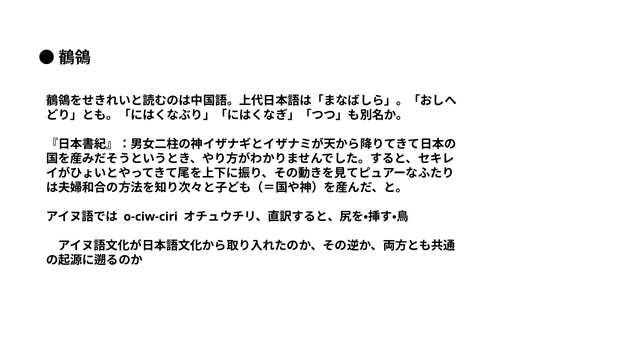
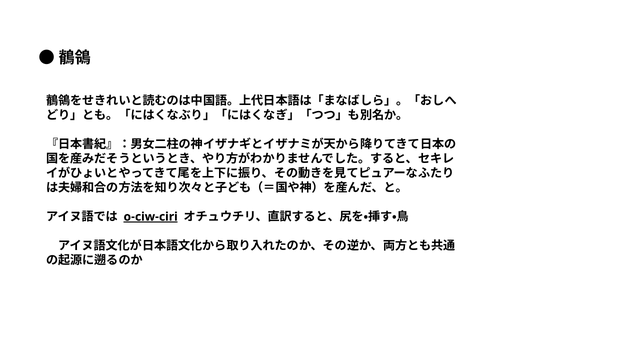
o-ciw-ciri underline: none -> present
